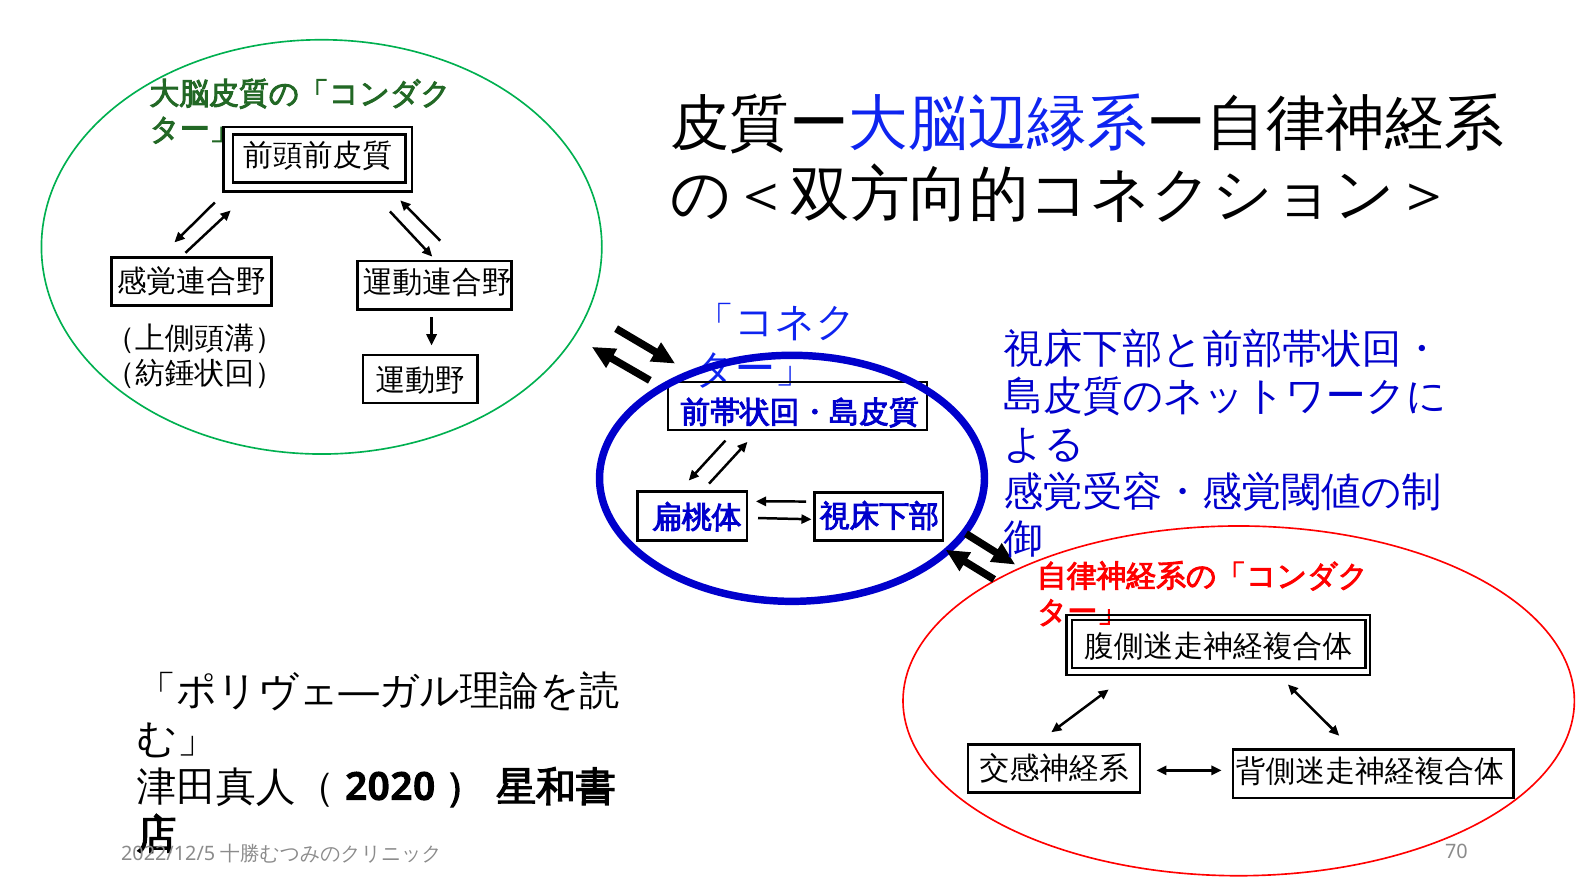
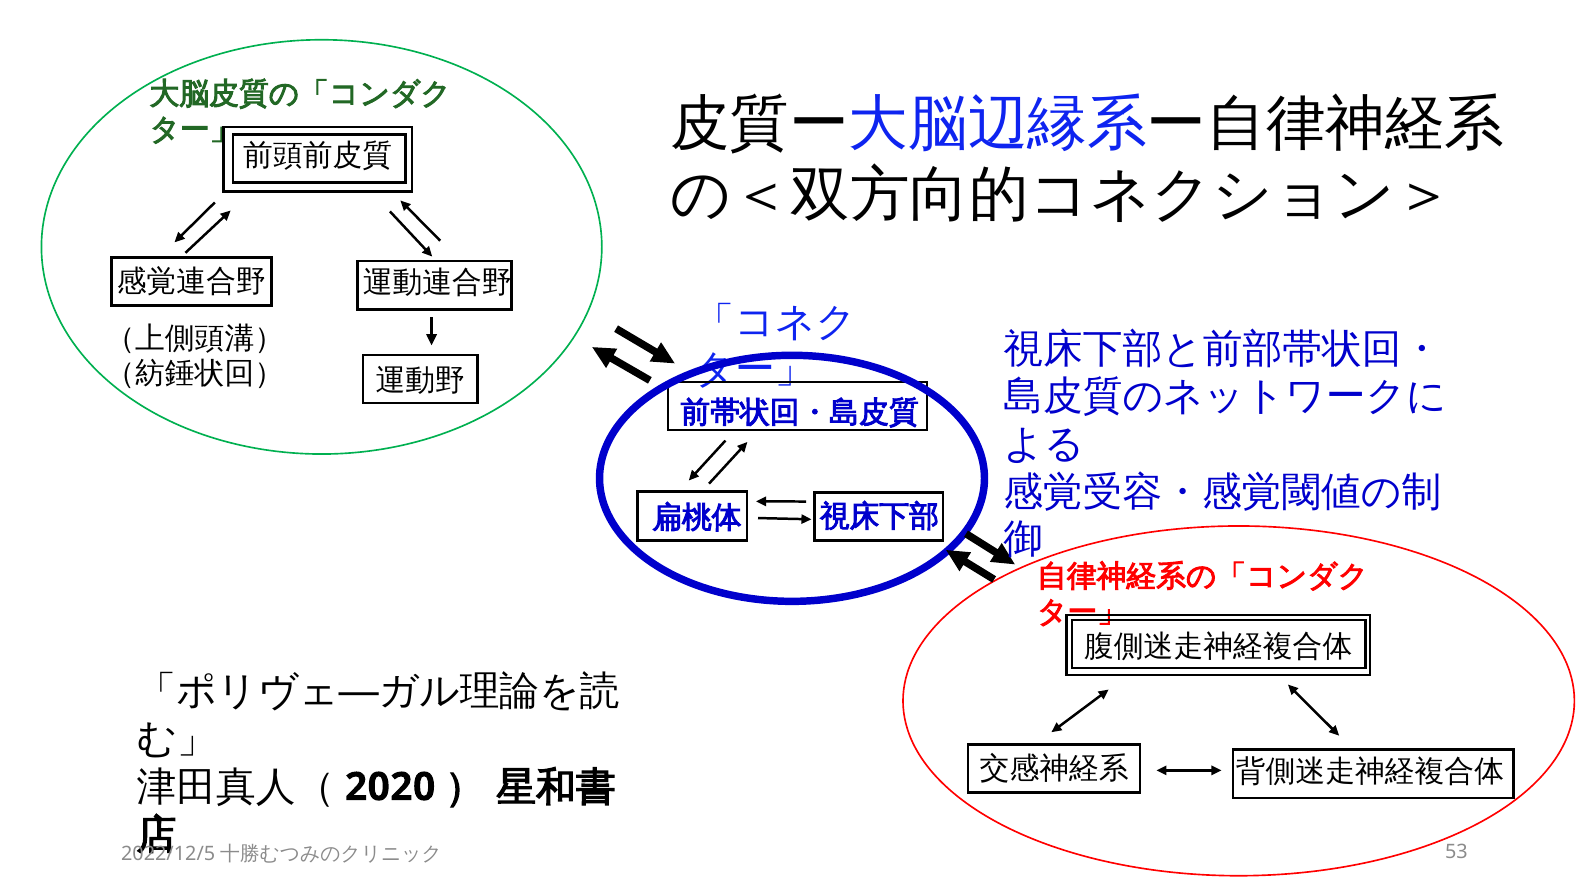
70: 70 -> 53
